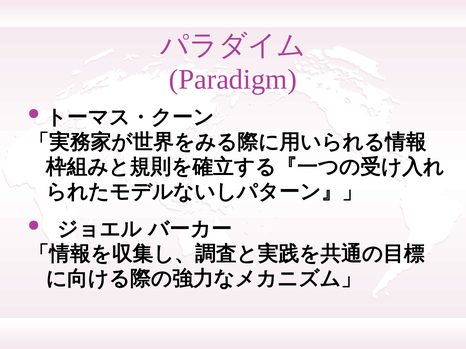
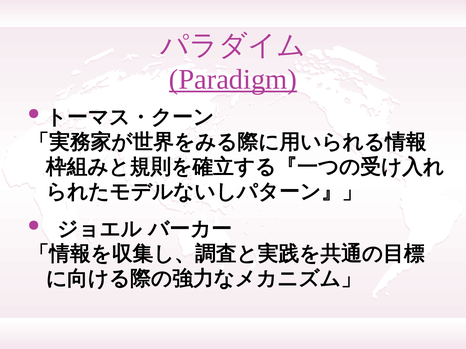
Paradigm underline: none -> present
